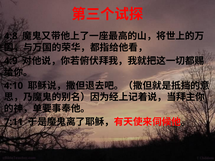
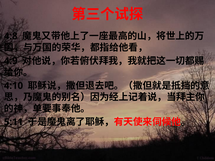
7:11: 7:11 -> 5:11
